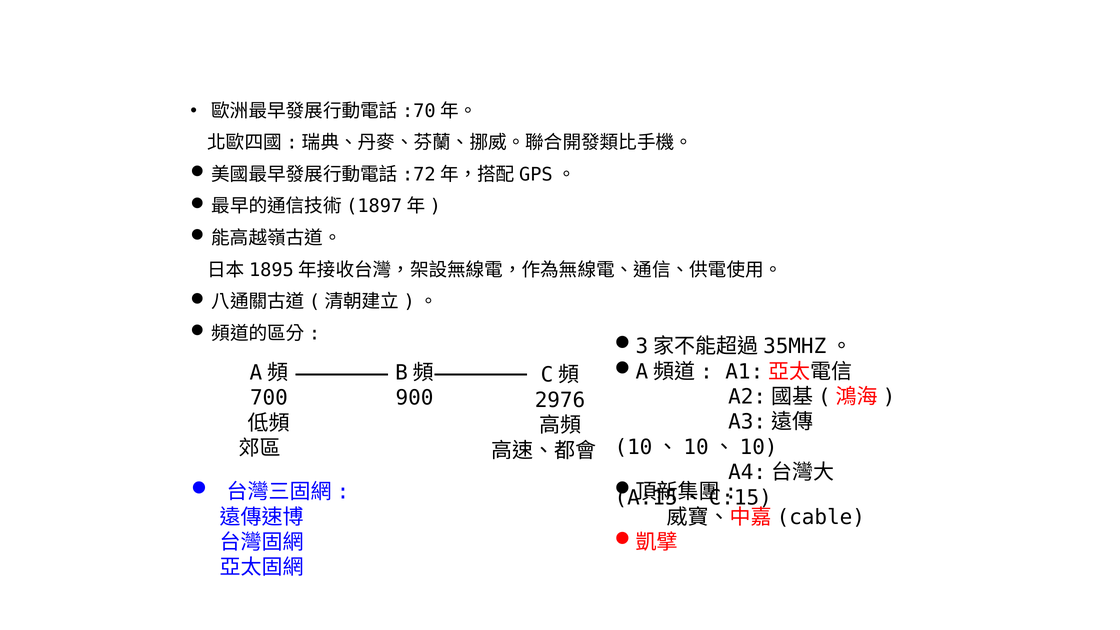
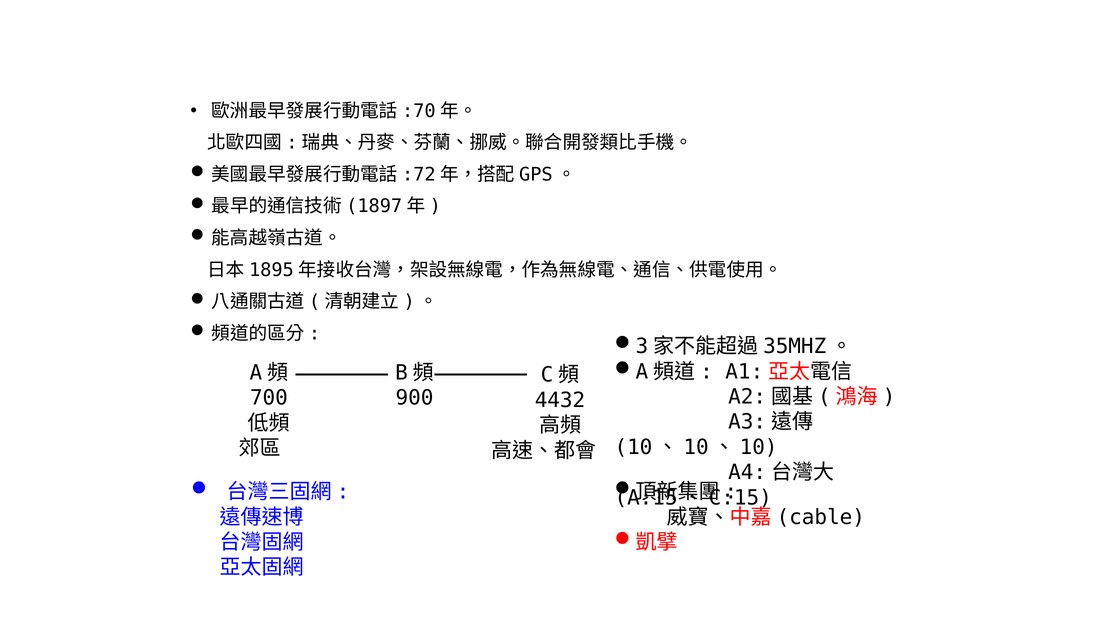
2976: 2976 -> 4432
